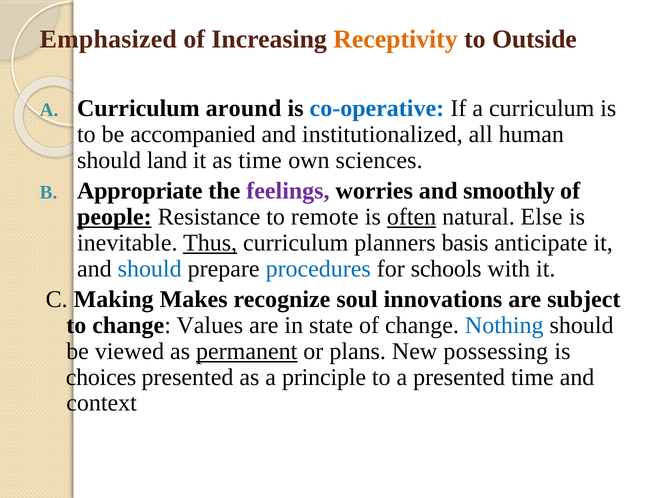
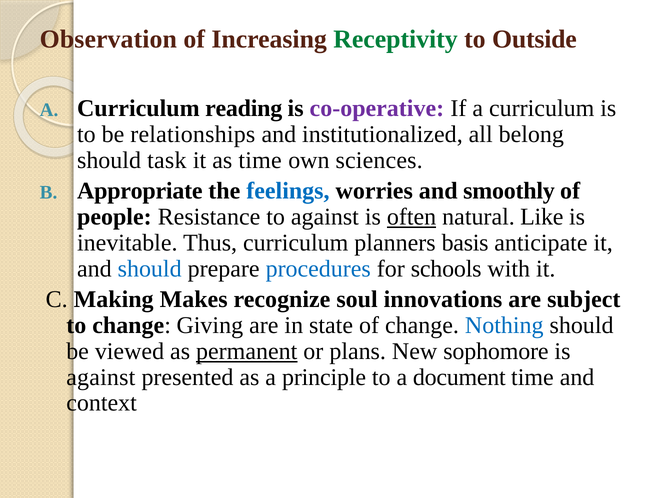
Emphasized: Emphasized -> Observation
Receptivity colour: orange -> green
around: around -> reading
co-operative colour: blue -> purple
accompanied: accompanied -> relationships
human: human -> belong
land: land -> task
feelings colour: purple -> blue
people underline: present -> none
to remote: remote -> against
Else: Else -> Like
Thus underline: present -> none
Values: Values -> Giving
possessing: possessing -> sophomore
choices at (101, 377): choices -> against
a presented: presented -> document
